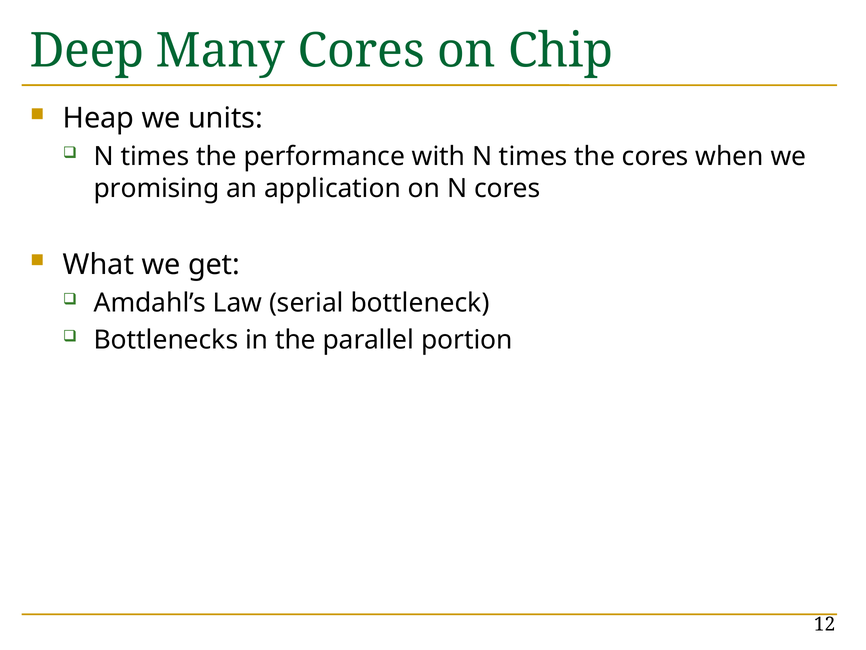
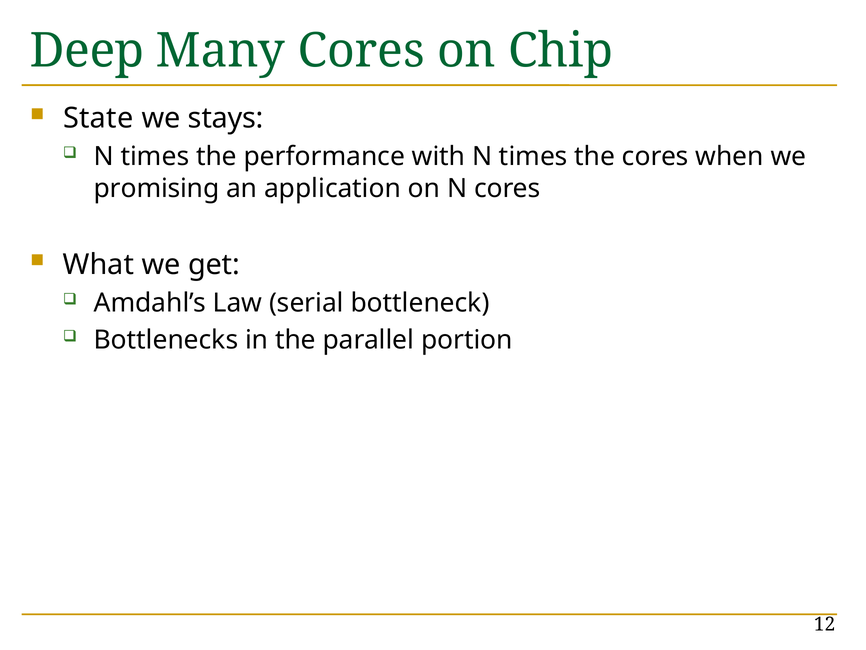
Heap: Heap -> State
units: units -> stays
